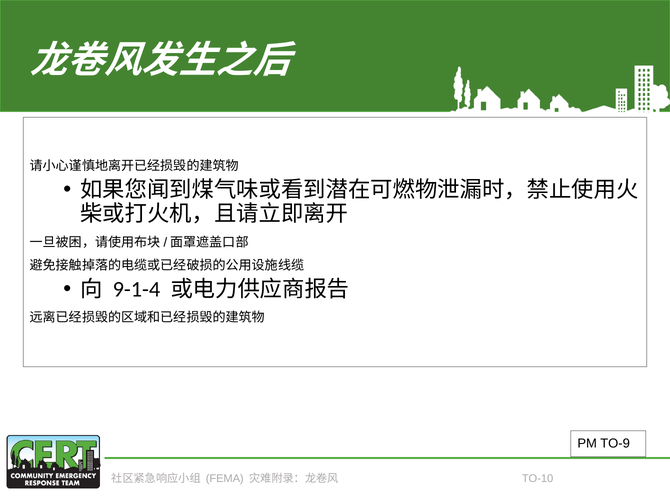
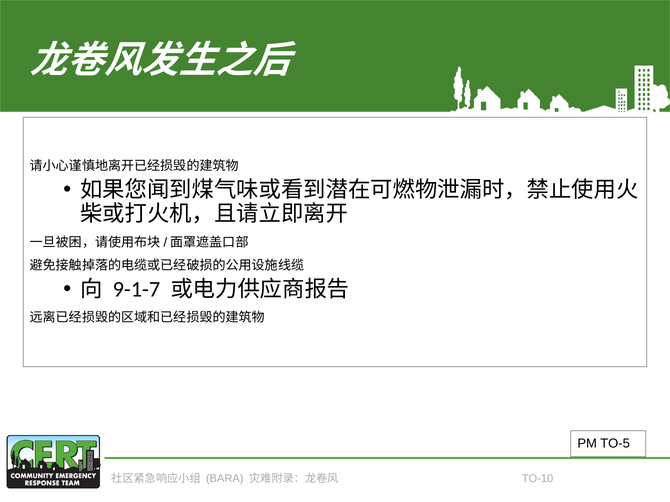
9-1-4: 9-1-4 -> 9-1-7
TO-9: TO-9 -> TO-5
FEMA: FEMA -> BARA
